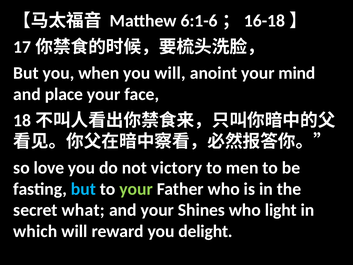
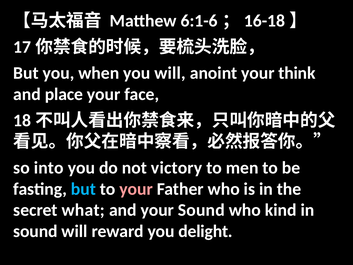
mind: mind -> think
love: love -> into
your at (136, 189) colour: light green -> pink
your Shines: Shines -> Sound
light: light -> kind
which at (35, 231): which -> sound
